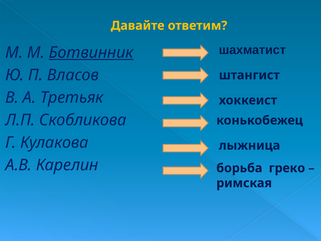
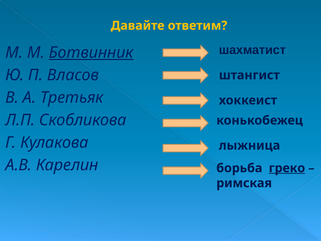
греко underline: none -> present
